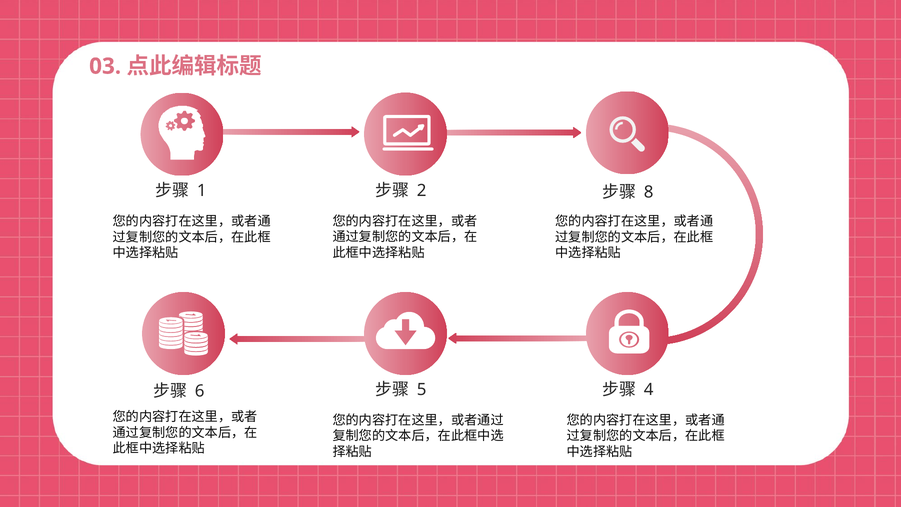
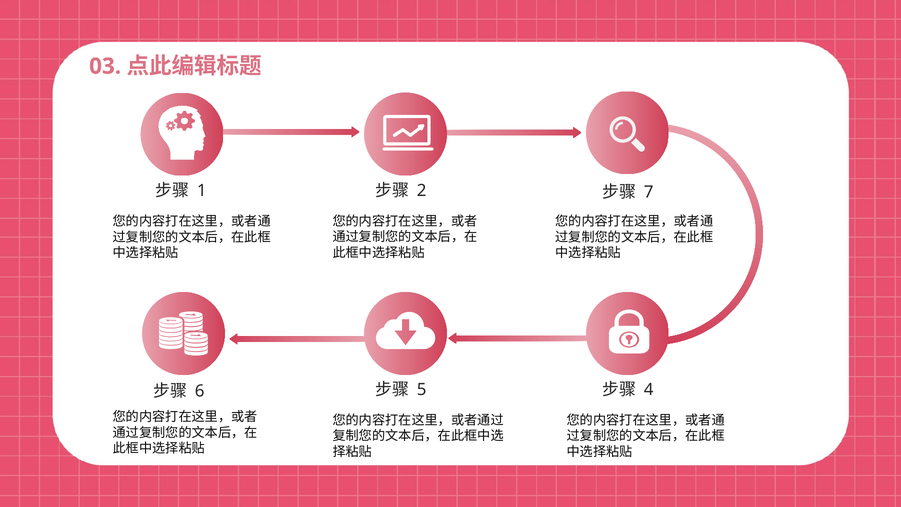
8: 8 -> 7
